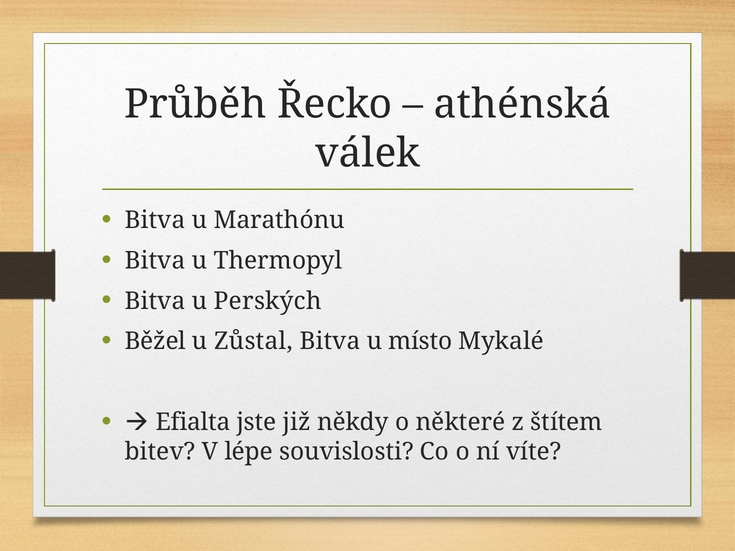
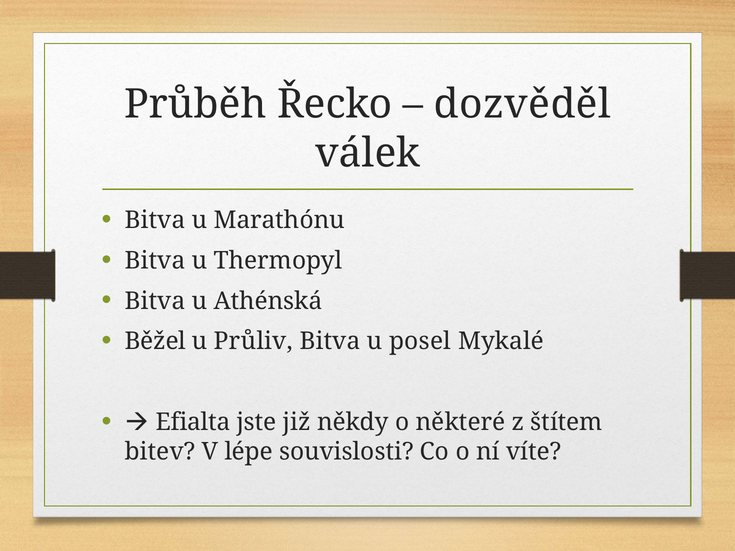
athénská: athénská -> dozvěděl
Perských: Perských -> Athénská
Zůstal: Zůstal -> Průliv
místo: místo -> posel
